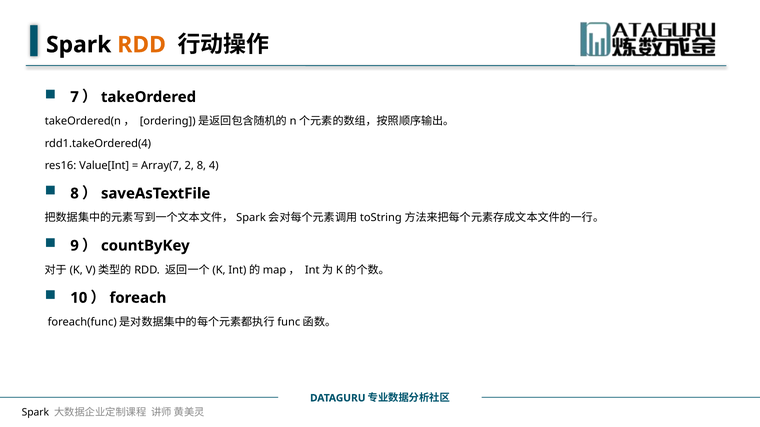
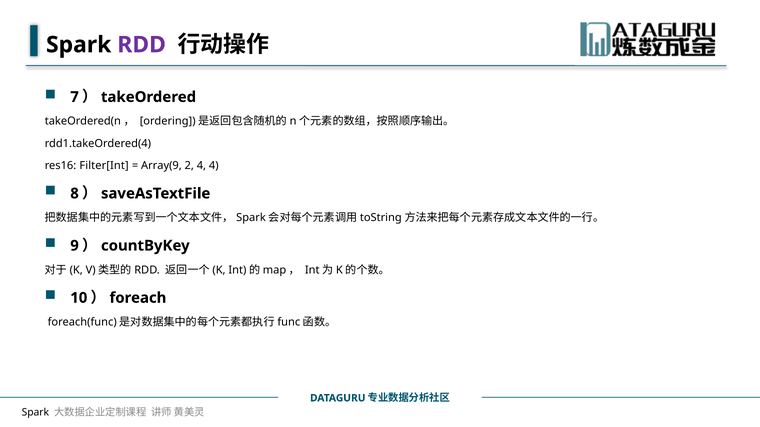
RDD colour: orange -> purple
Value[Int: Value[Int -> Filter[Int
Array(7: Array(7 -> Array(9
2 8: 8 -> 4
